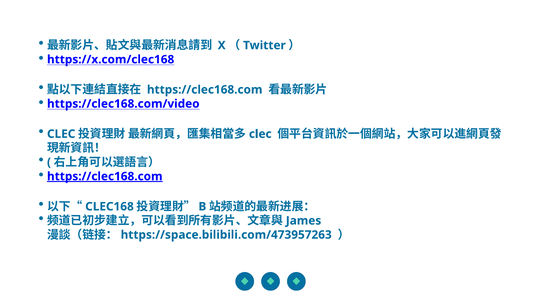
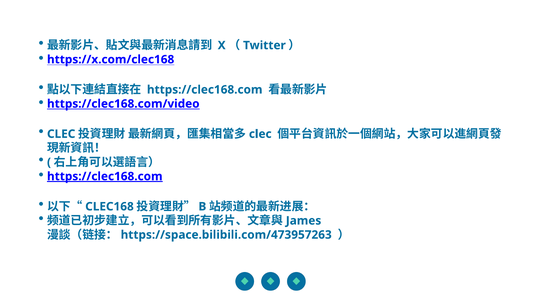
https://clec168.com/video underline: none -> present
